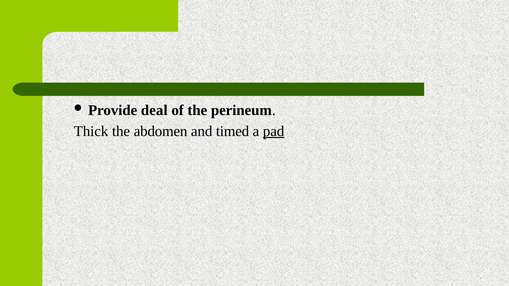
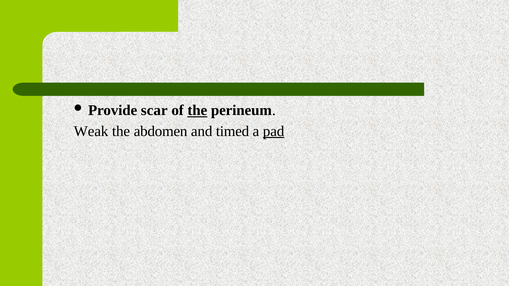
deal: deal -> scar
the at (197, 110) underline: none -> present
Thick: Thick -> Weak
